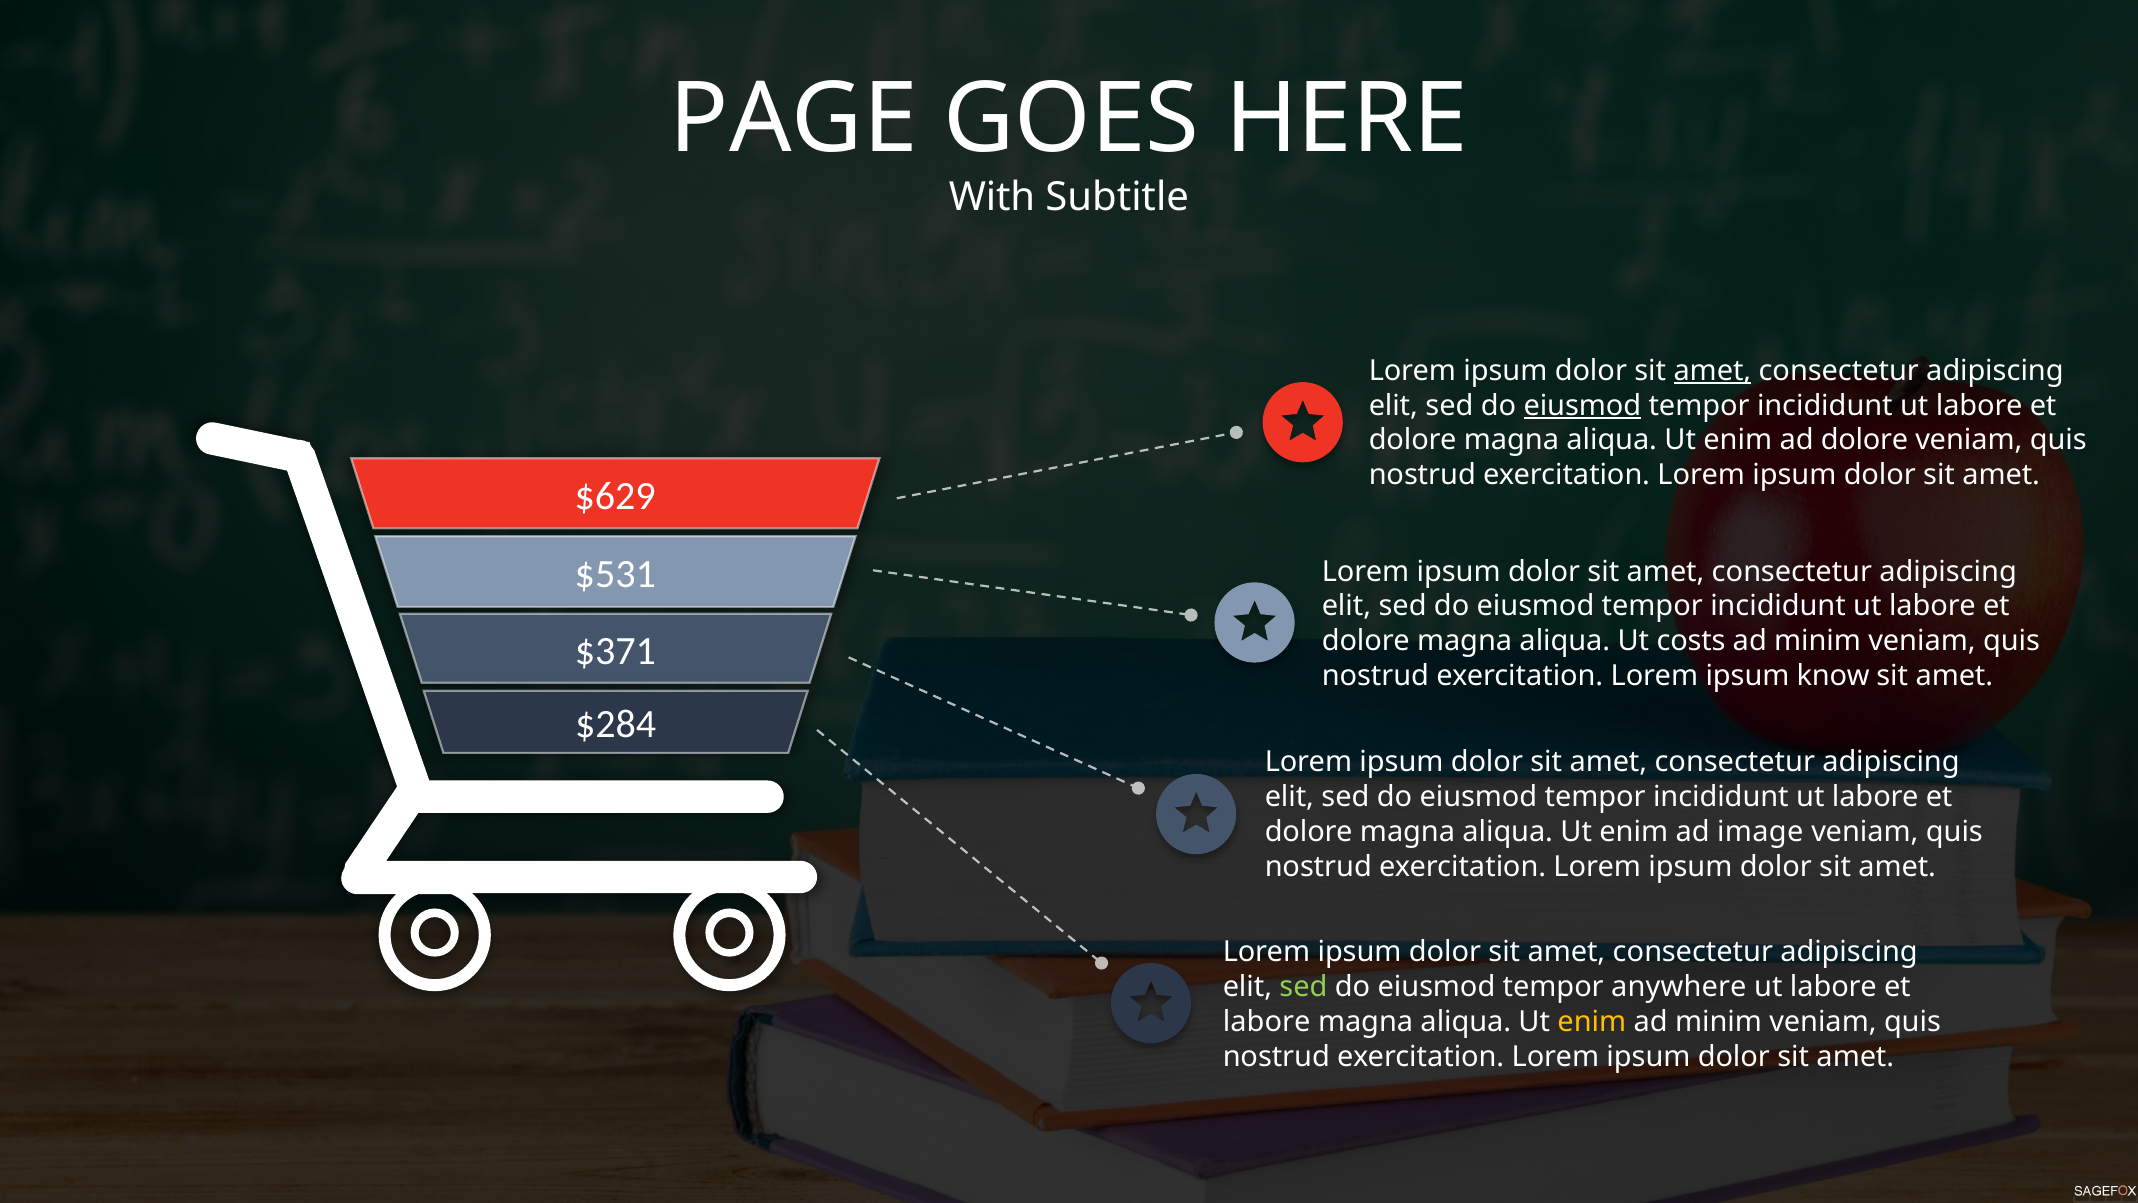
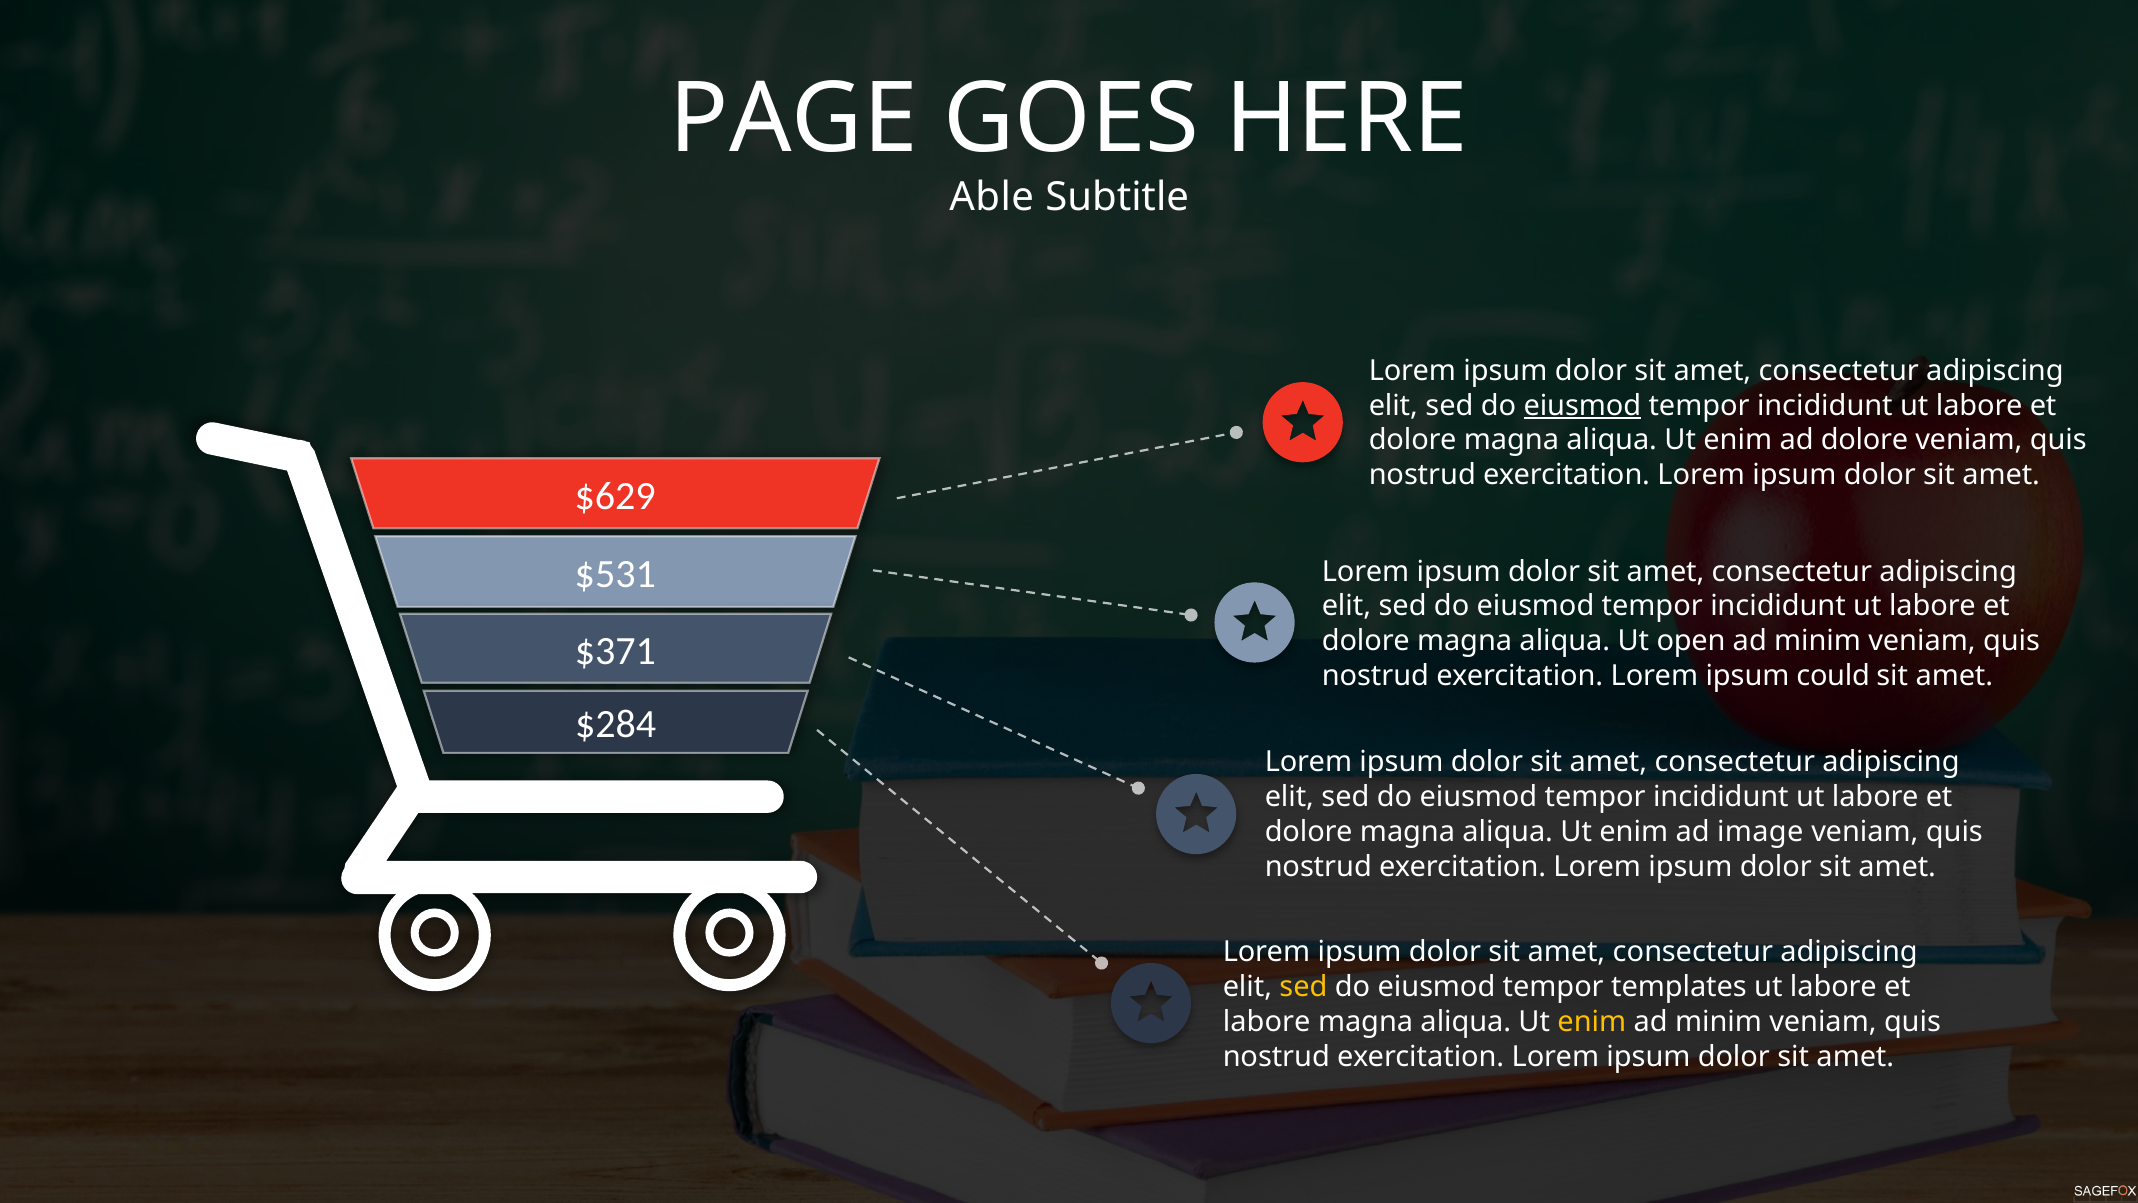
With: With -> Able
amet at (1712, 371) underline: present -> none
costs: costs -> open
know: know -> could
sed at (1304, 987) colour: light green -> yellow
anywhere: anywhere -> templates
